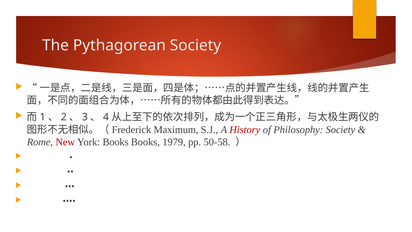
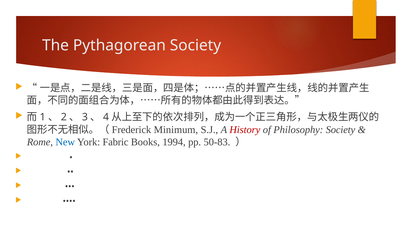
Maximum: Maximum -> Minimum
New colour: red -> blue
York Books: Books -> Fabric
1979: 1979 -> 1994
50-58: 50-58 -> 50-83
